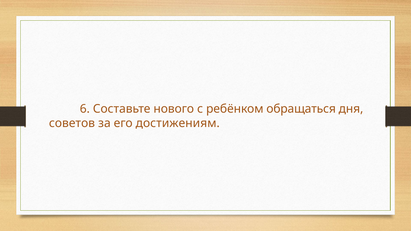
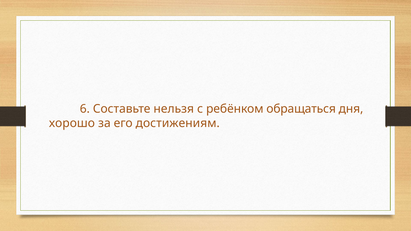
нового: нового -> нельзя
советов: советов -> хорошо
